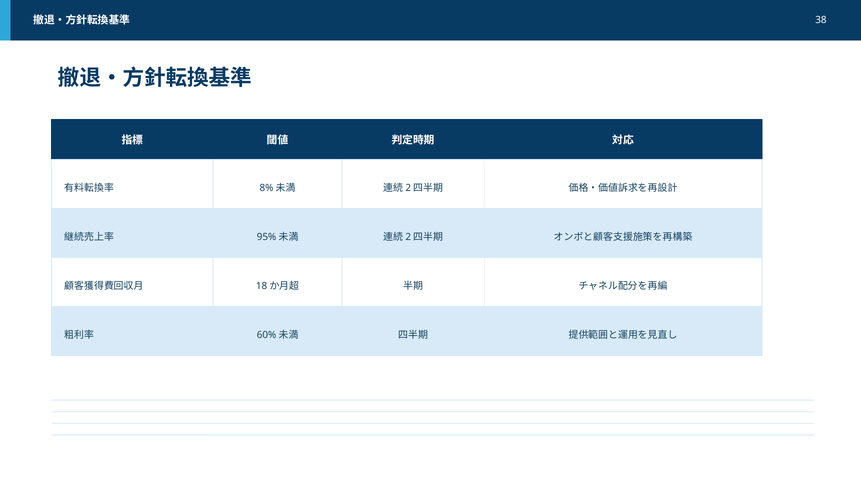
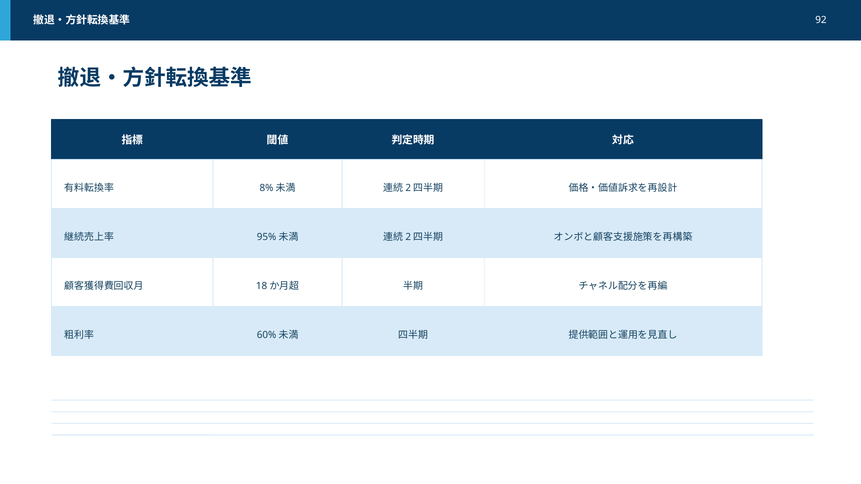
38: 38 -> 92
